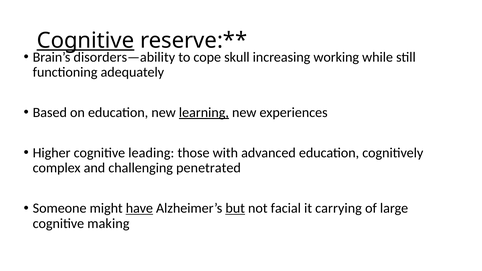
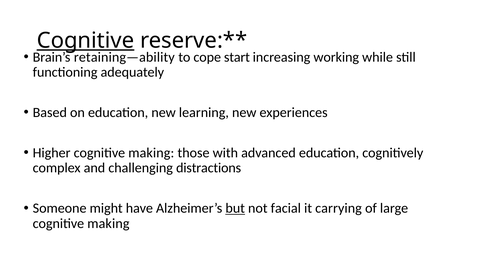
disorders—ability: disorders—ability -> retaining—ability
skull: skull -> start
learning underline: present -> none
Higher cognitive leading: leading -> making
penetrated: penetrated -> distractions
have underline: present -> none
